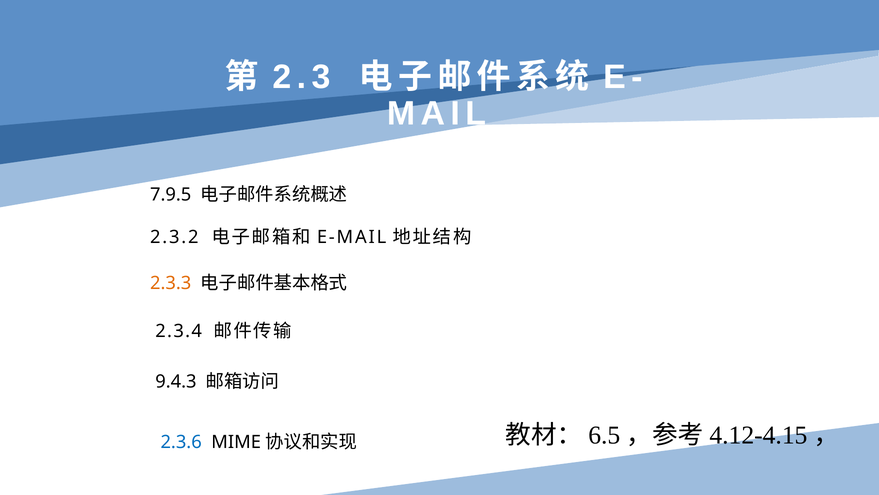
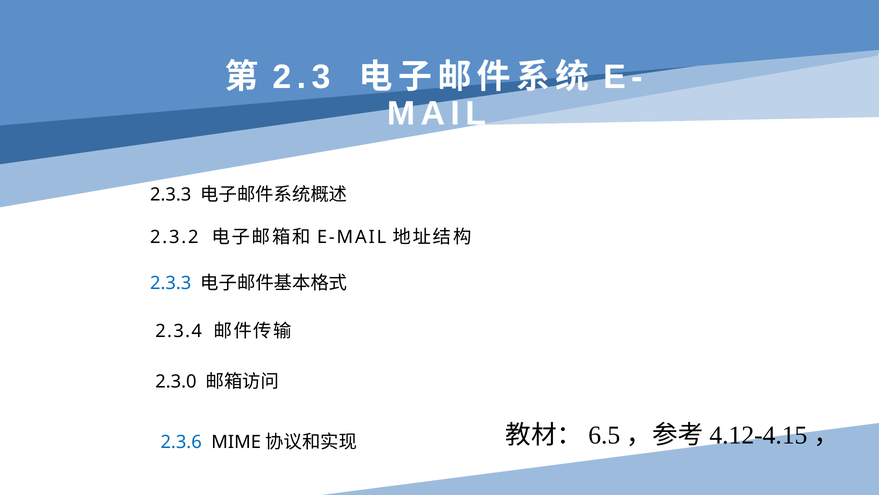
7.9.5 at (171, 194): 7.9.5 -> 2.3.3
2.3.3 at (171, 283) colour: orange -> blue
9.4.3: 9.4.3 -> 2.3.0
